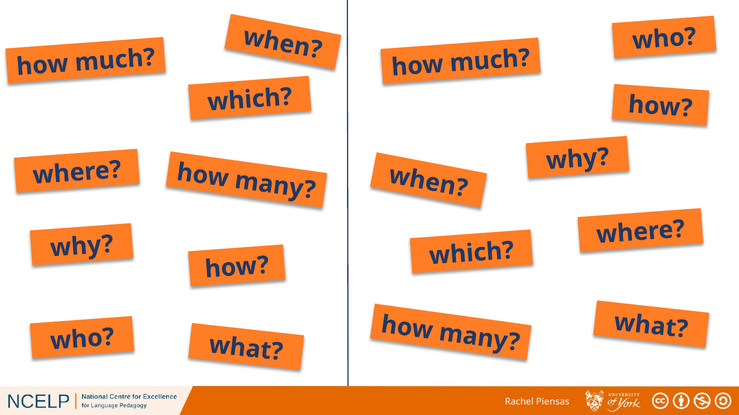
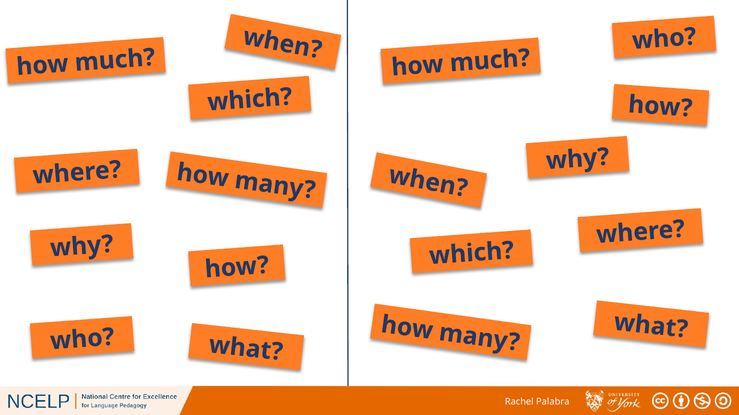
Piensas: Piensas -> Palabra
